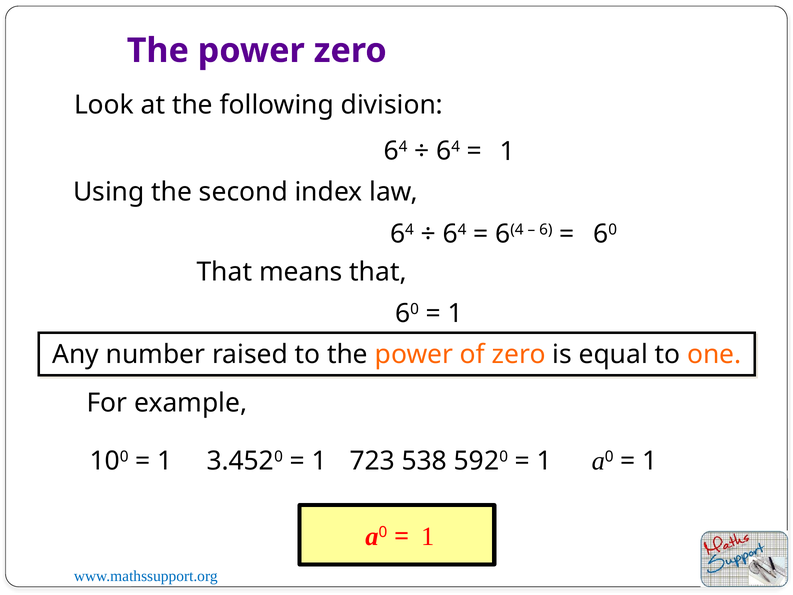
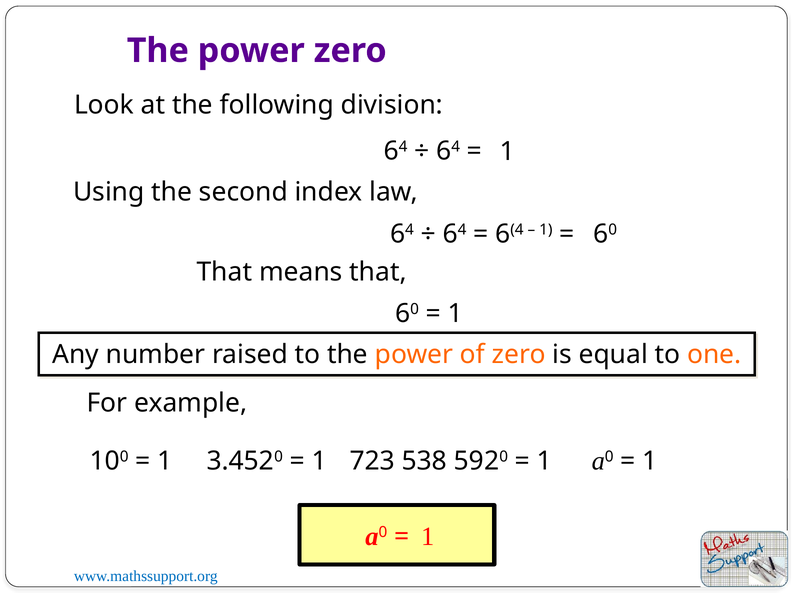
6 at (546, 229): 6 -> 1
